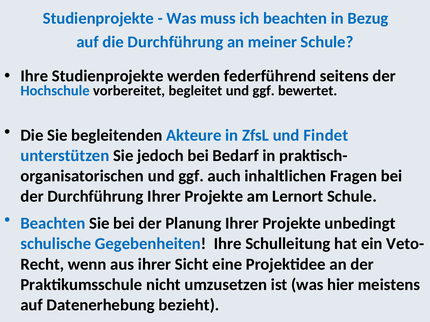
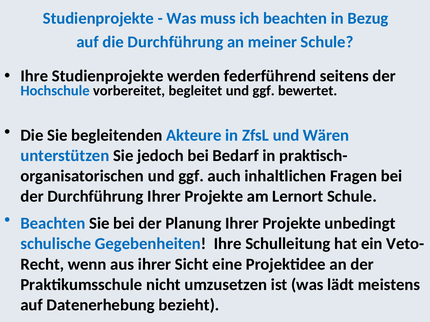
Findet: Findet -> Wären
hier: hier -> lädt
